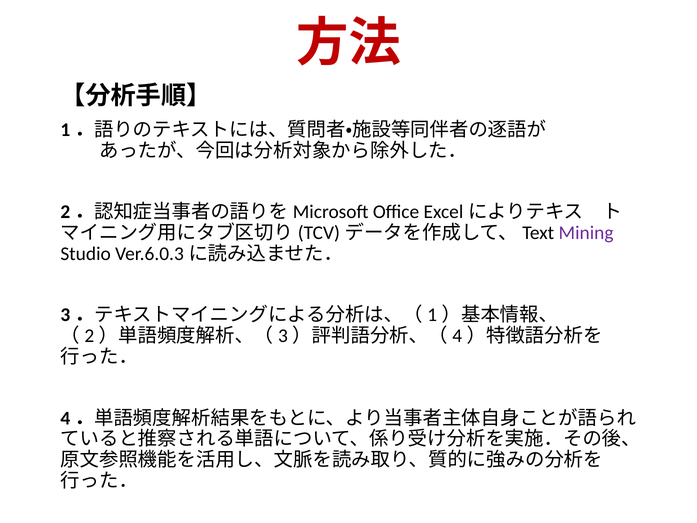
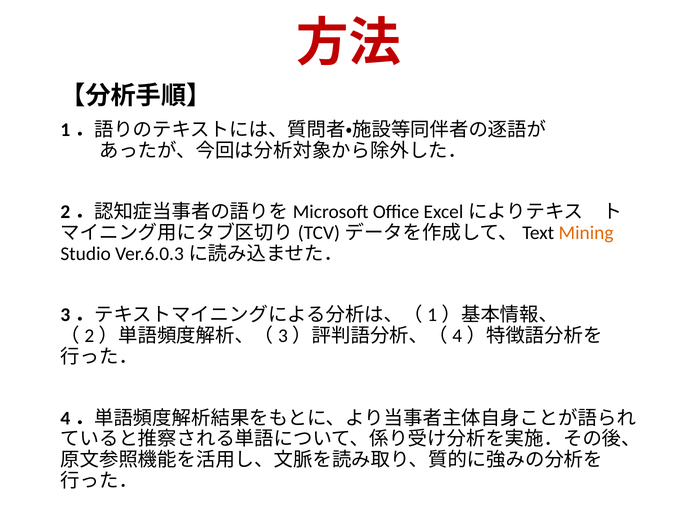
Mining colour: purple -> orange
